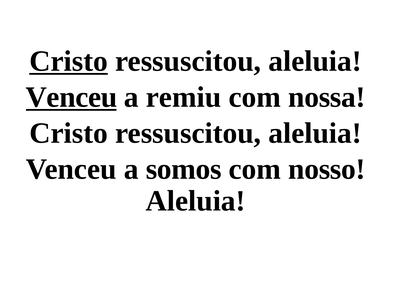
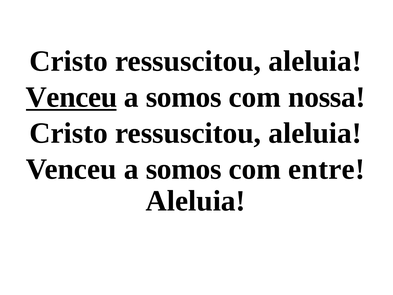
Cristo at (69, 61) underline: present -> none
remiu at (184, 97): remiu -> somos
nosso: nosso -> entre
